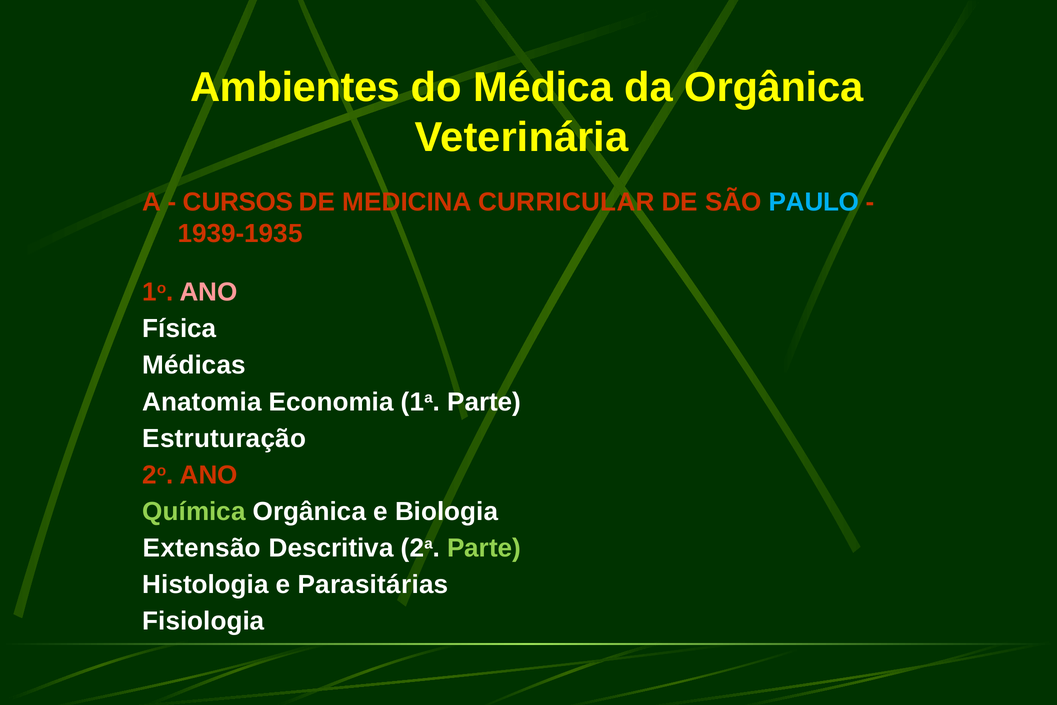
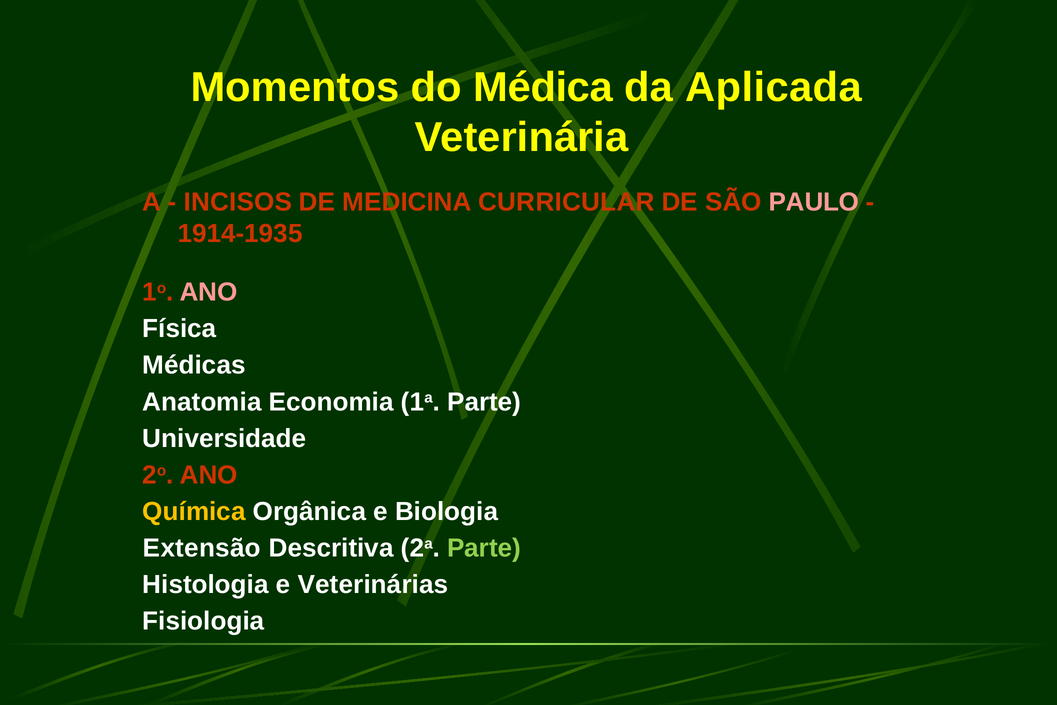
Ambientes: Ambientes -> Momentos
da Orgânica: Orgânica -> Aplicada
CURSOS: CURSOS -> INCISOS
PAULO colour: light blue -> pink
1939-1935: 1939-1935 -> 1914-1935
Estruturação: Estruturação -> Universidade
Química colour: light green -> yellow
Parasitárias: Parasitárias -> Veterinárias
